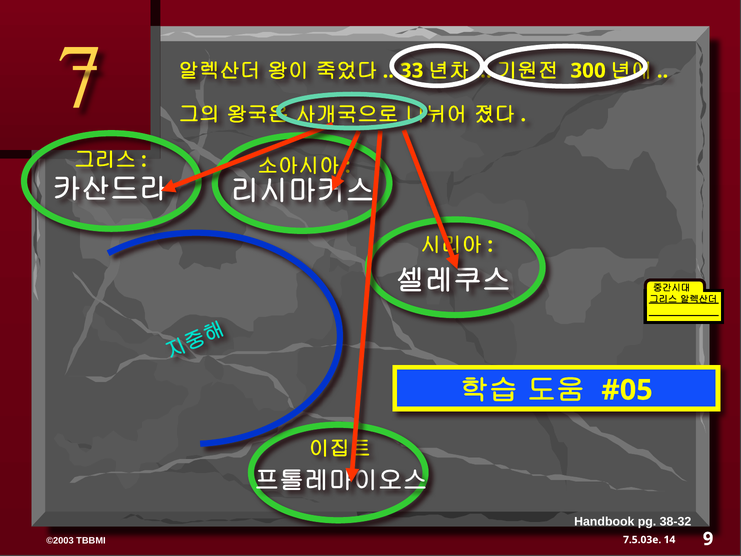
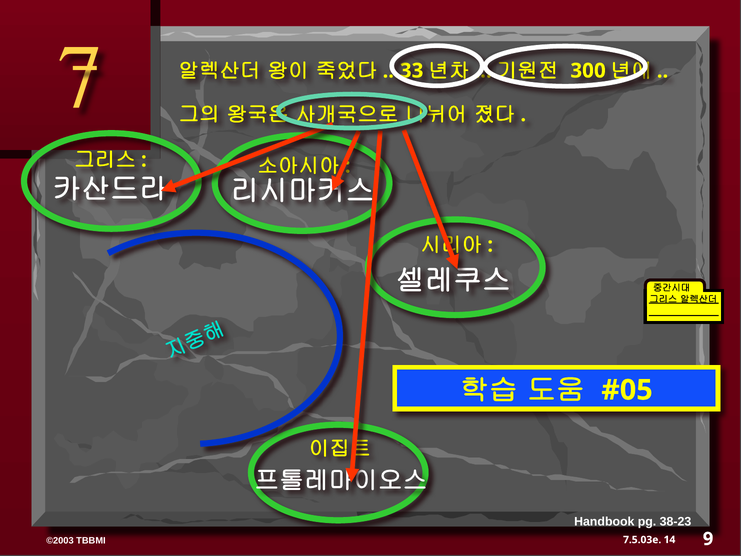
38-32: 38-32 -> 38-23
